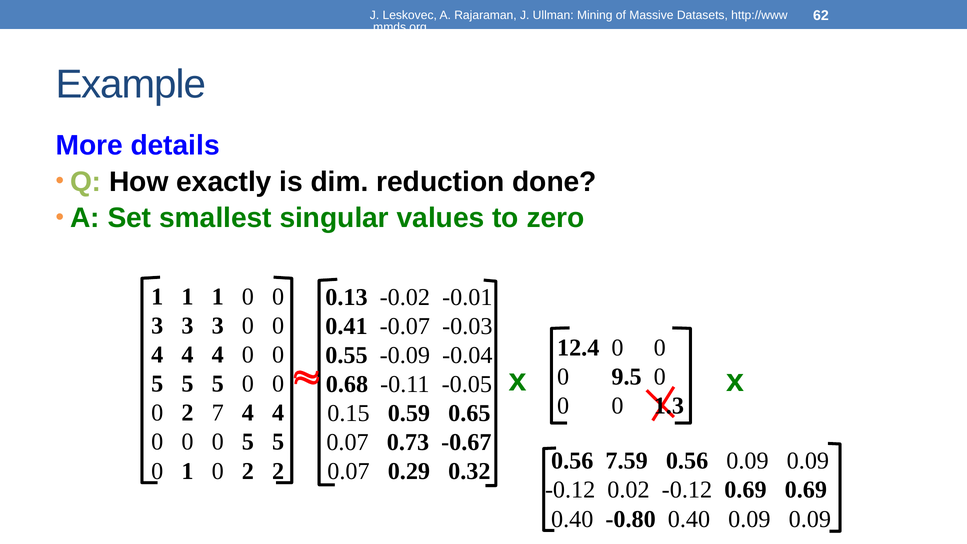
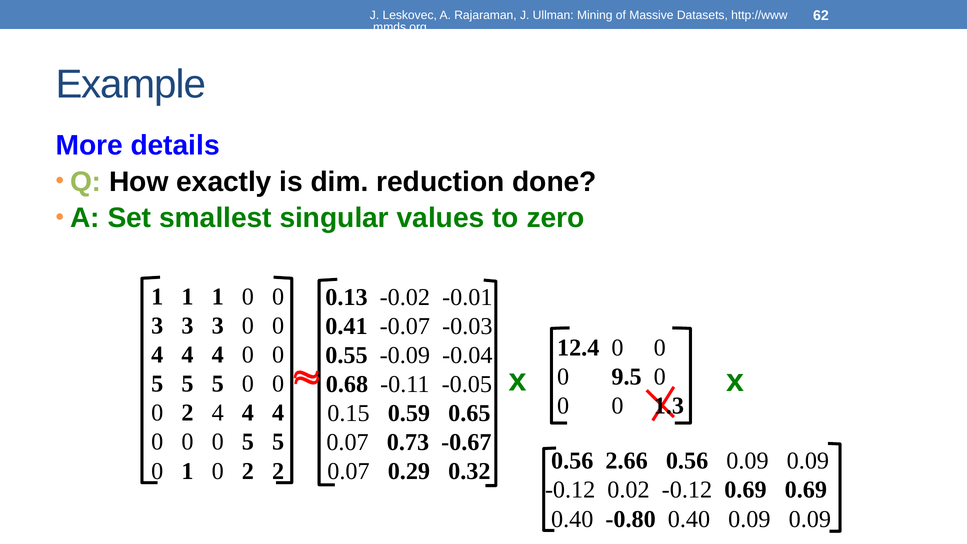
2 7: 7 -> 4
7.59: 7.59 -> 2.66
